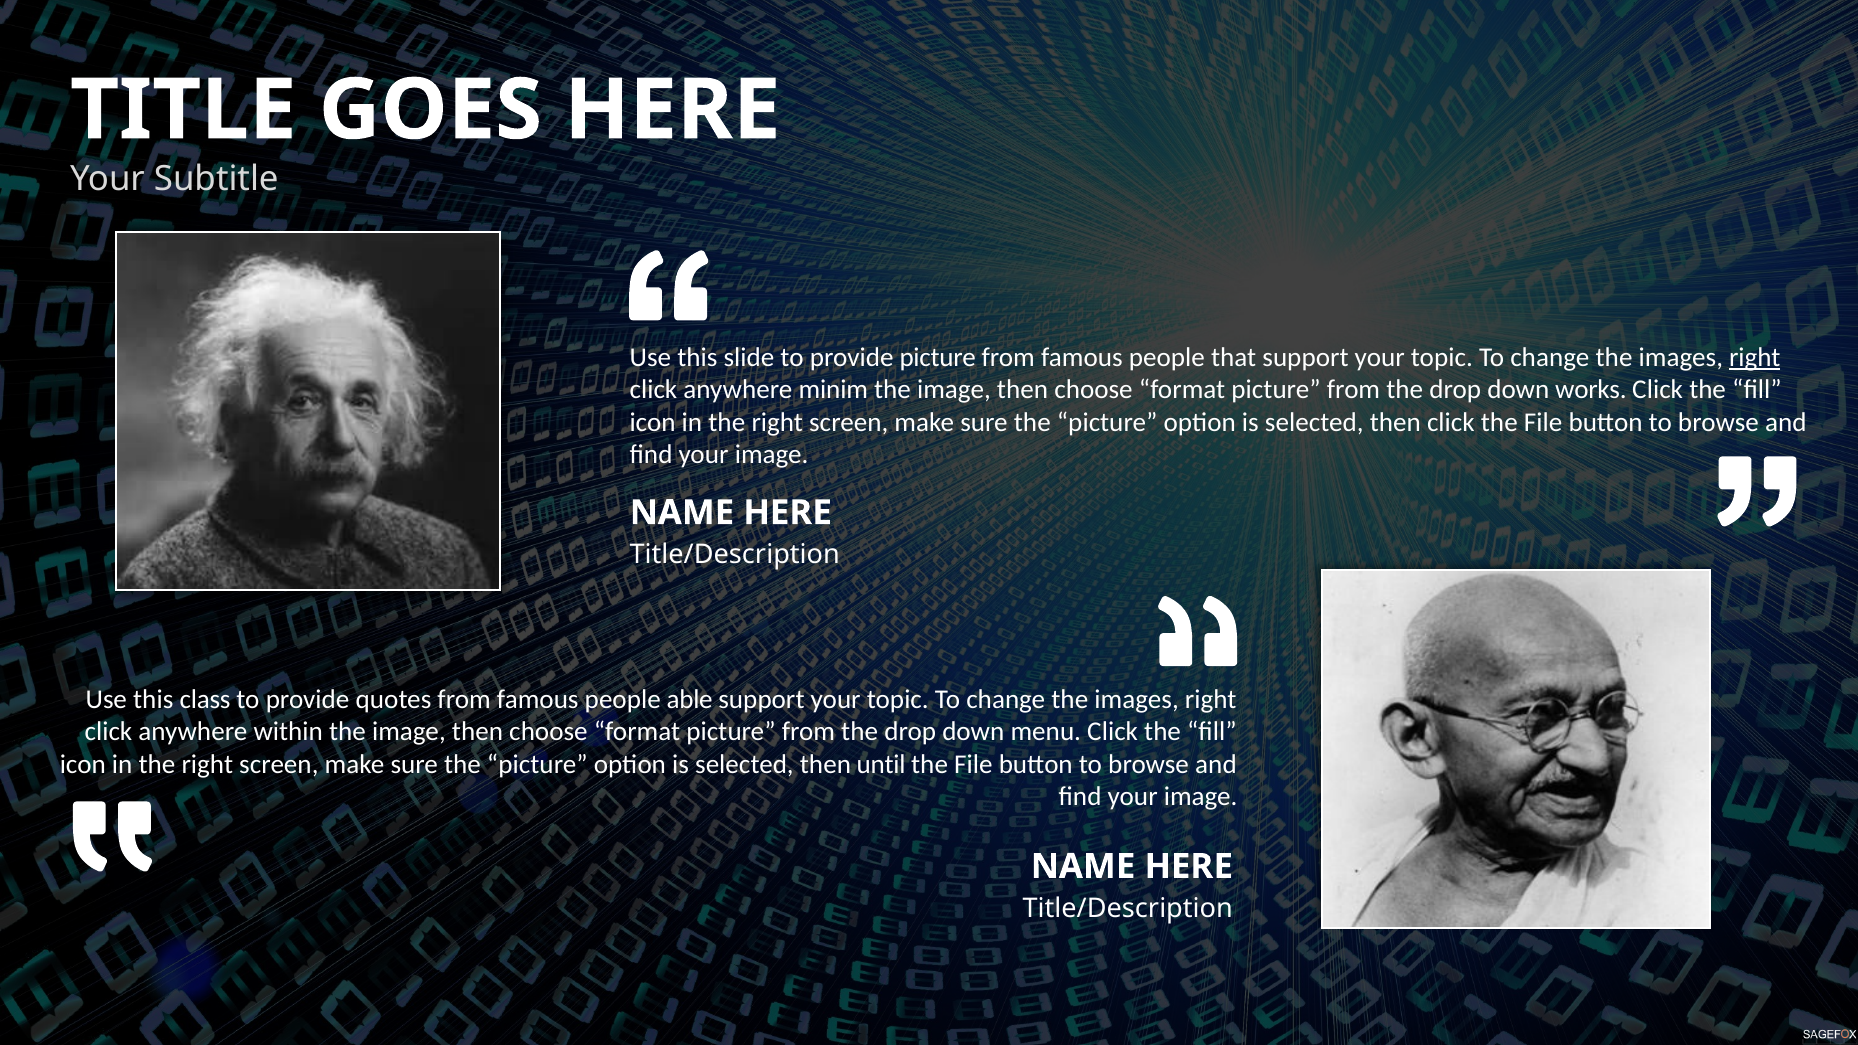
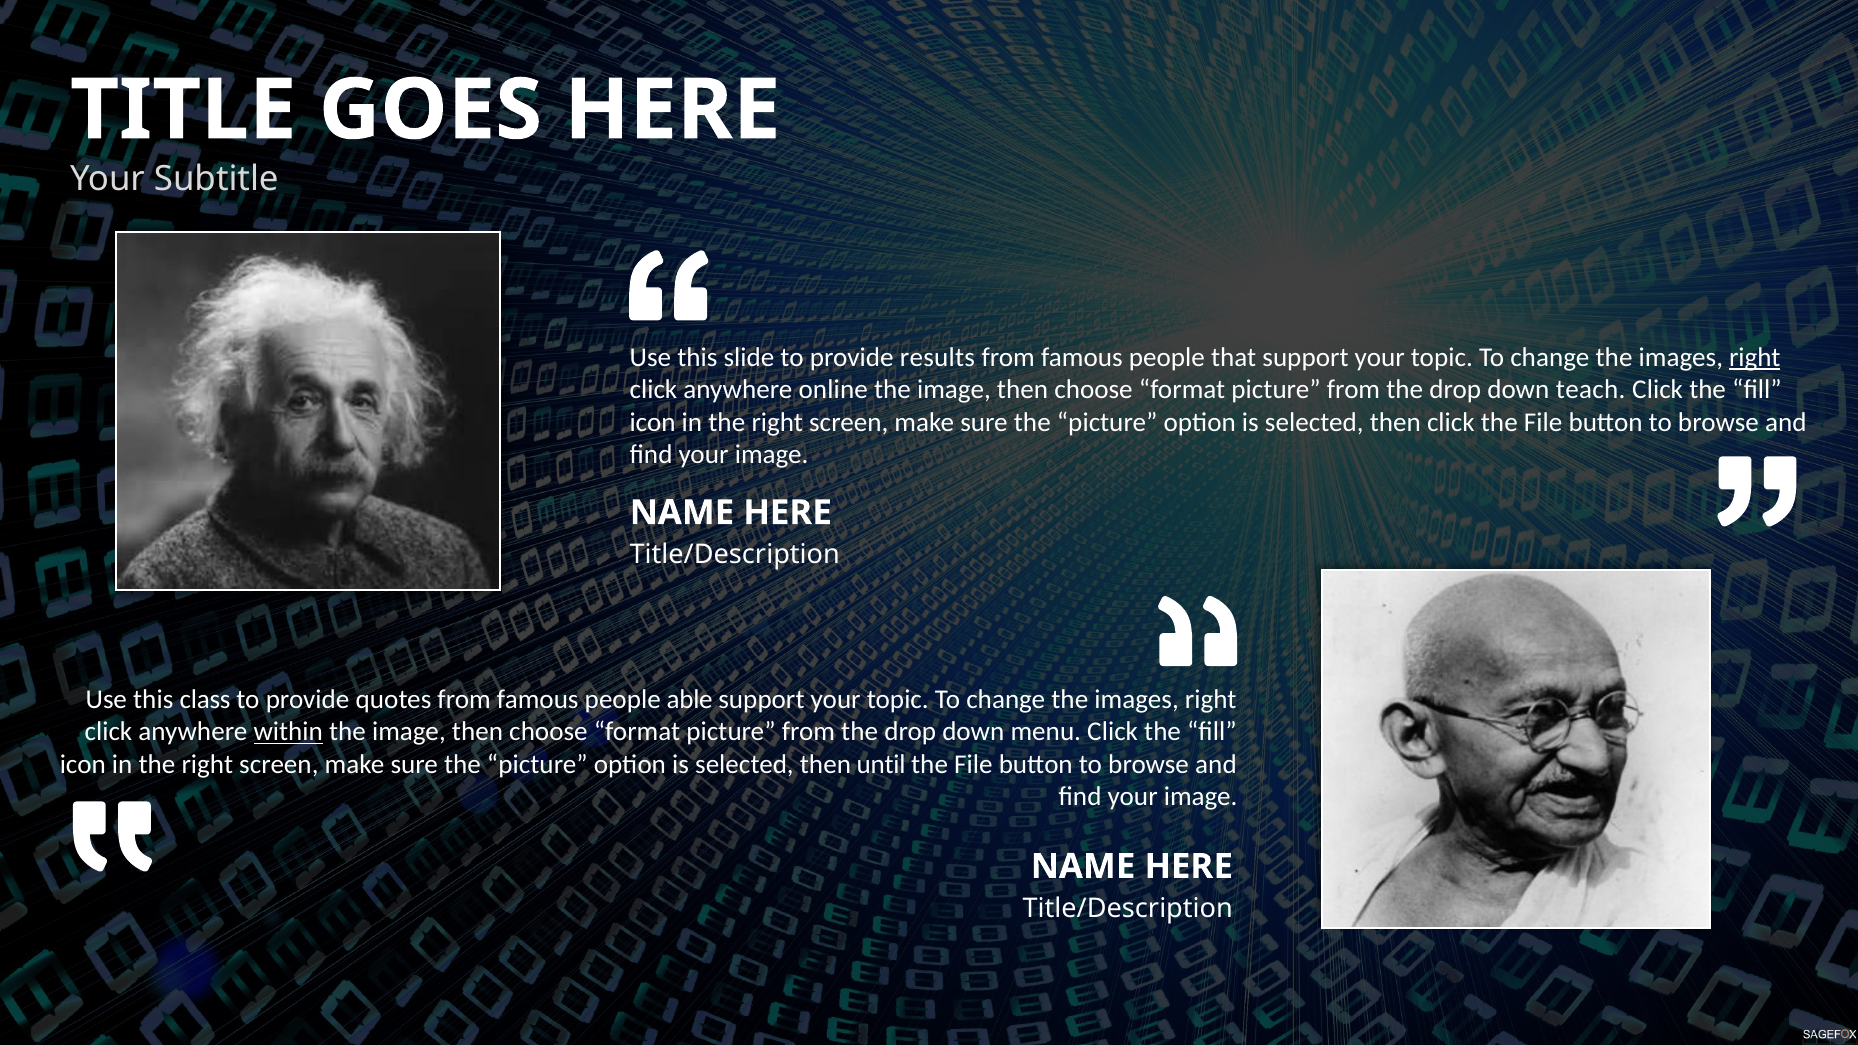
provide picture: picture -> results
minim: minim -> online
works: works -> teach
within underline: none -> present
